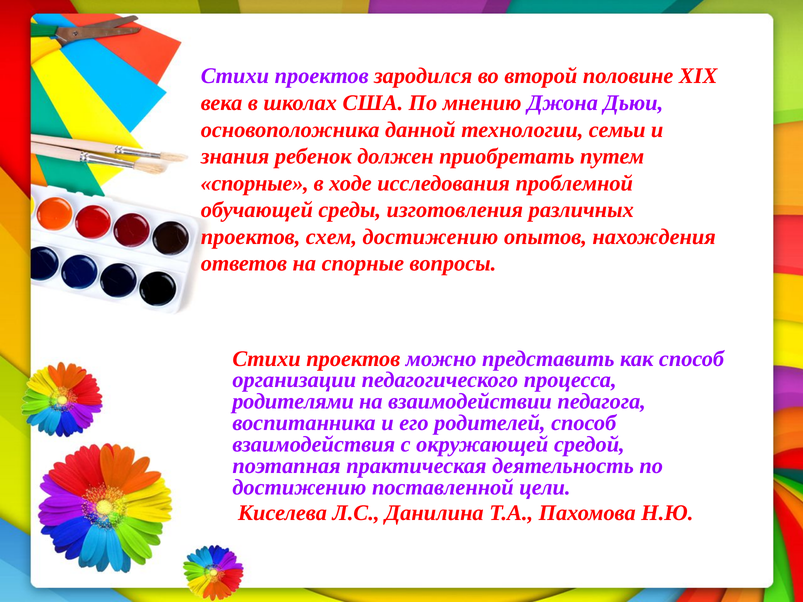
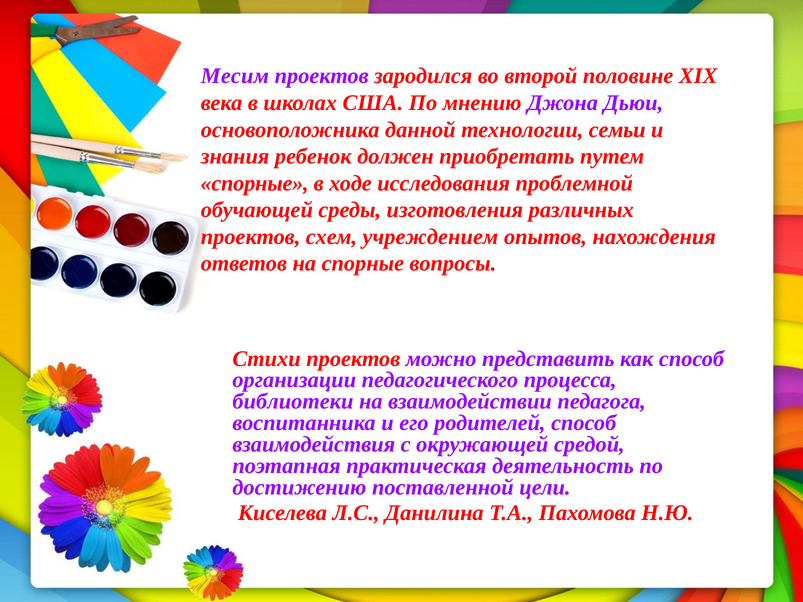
Стихи at (235, 76): Стихи -> Месим
схем достижению: достижению -> учреждением
родителями: родителями -> библиотеки
